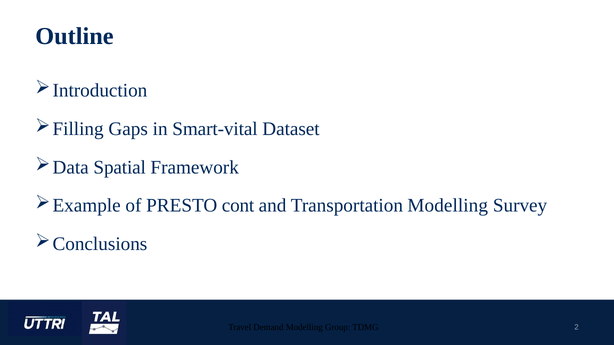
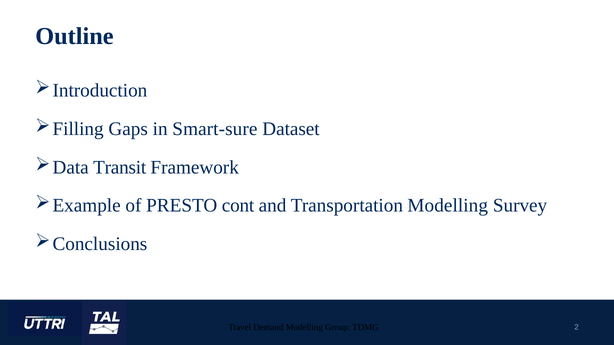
Smart-vital: Smart-vital -> Smart-sure
Spatial: Spatial -> Transit
